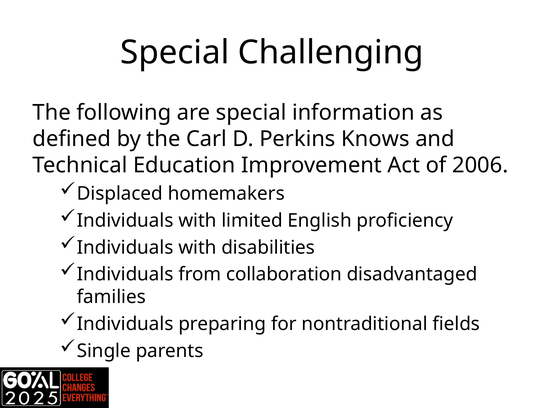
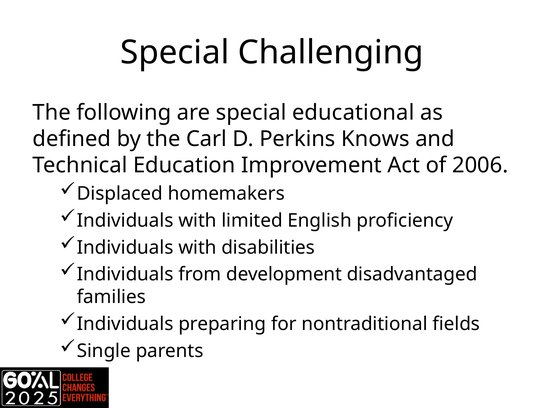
information: information -> educational
collaboration: collaboration -> development
